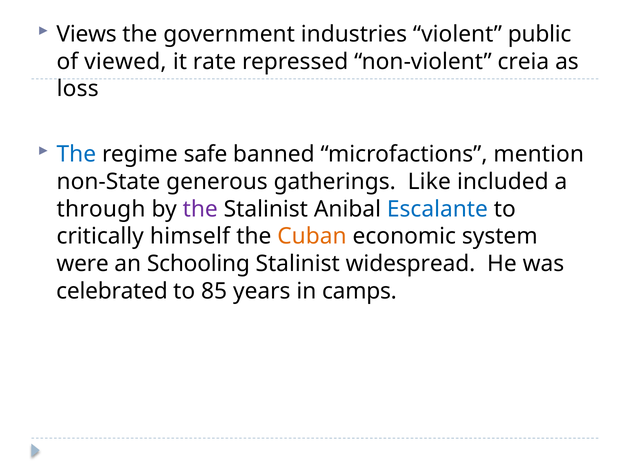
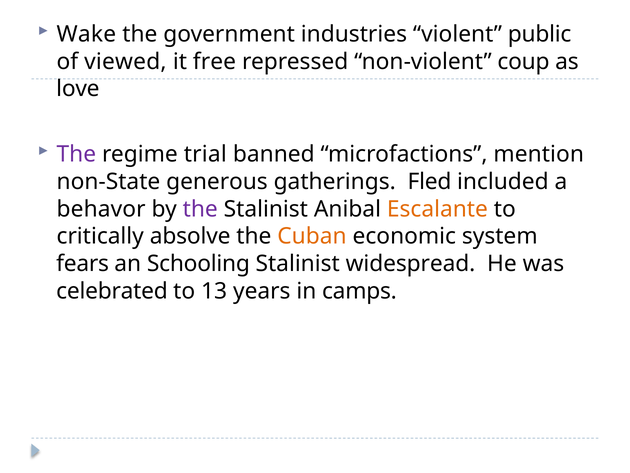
Views: Views -> Wake
rate: rate -> free
creia: creia -> coup
loss: loss -> love
The at (76, 154) colour: blue -> purple
safe: safe -> trial
Like: Like -> Fled
through: through -> behavor
Escalante colour: blue -> orange
himself: himself -> absolve
were: were -> fears
85: 85 -> 13
